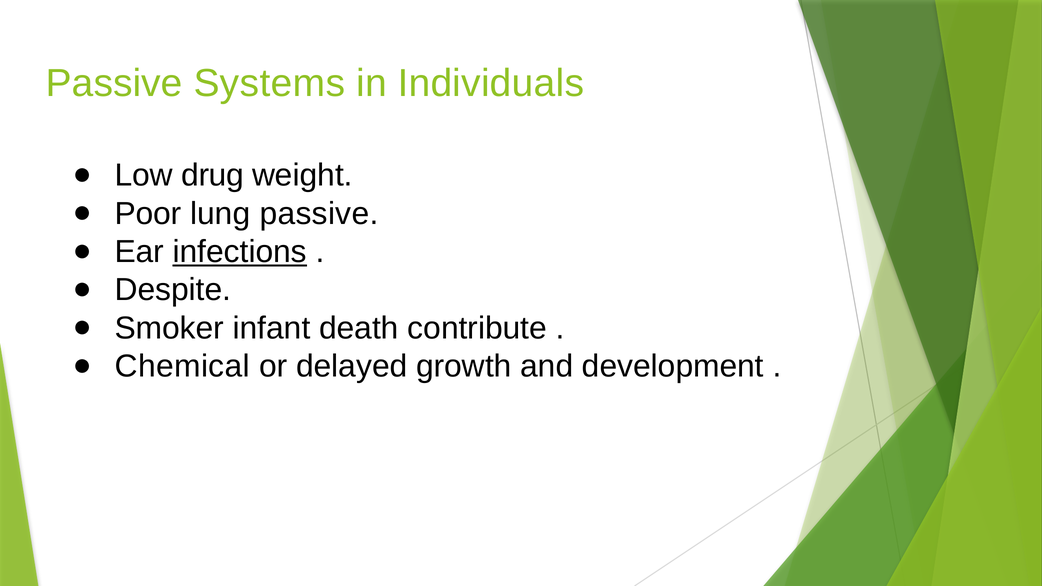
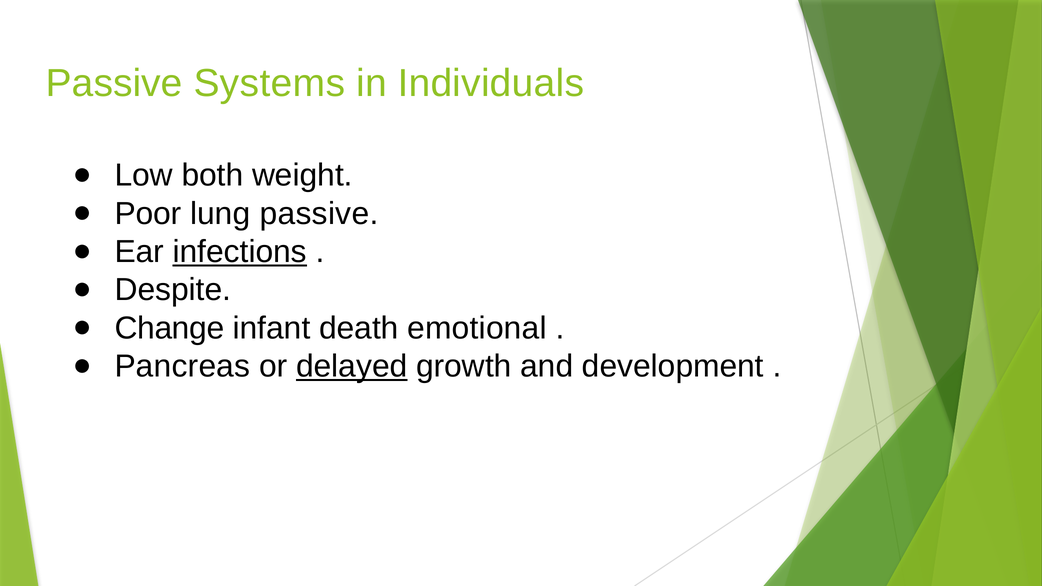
drug: drug -> both
Smoker: Smoker -> Change
contribute: contribute -> emotional
Chemical: Chemical -> Pancreas
delayed underline: none -> present
